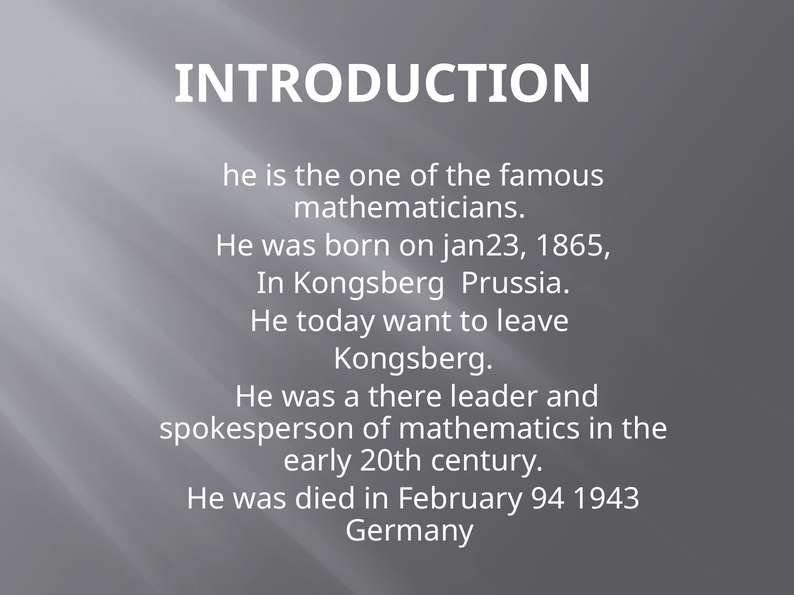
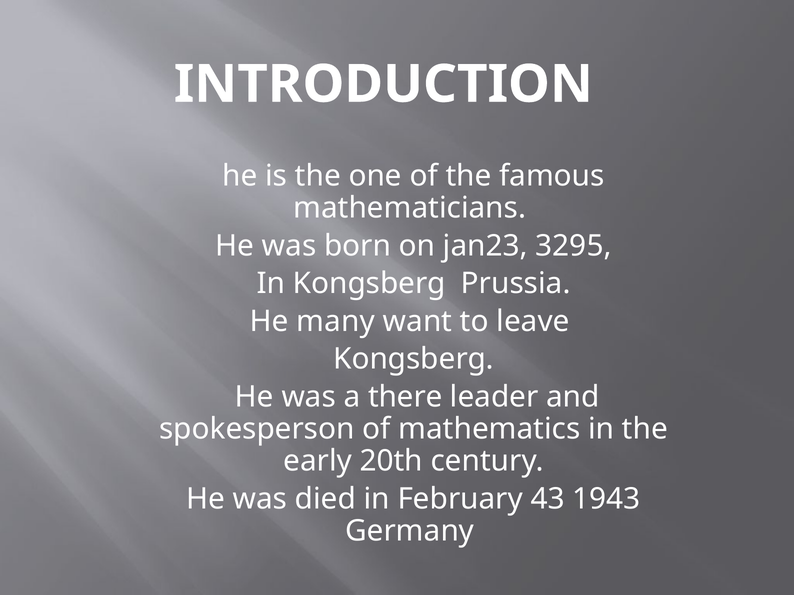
1865: 1865 -> 3295
today: today -> many
94: 94 -> 43
